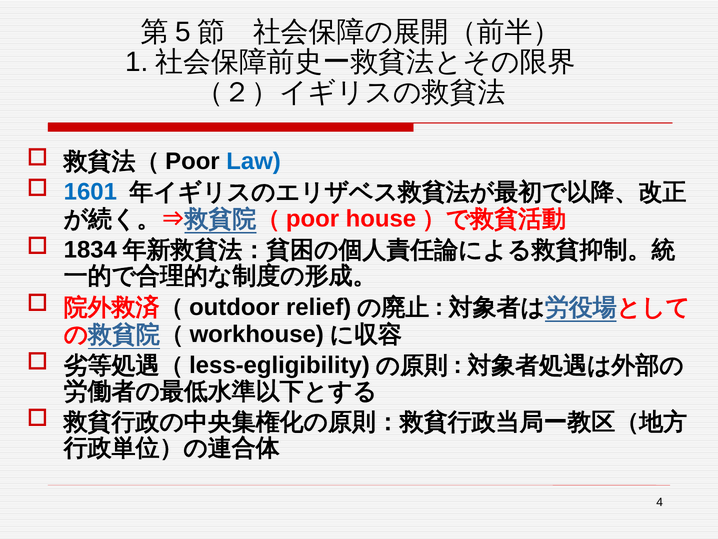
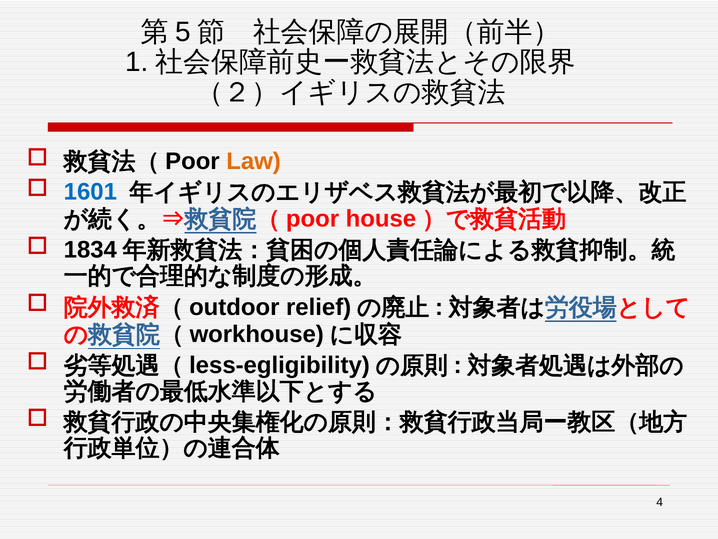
Law colour: blue -> orange
